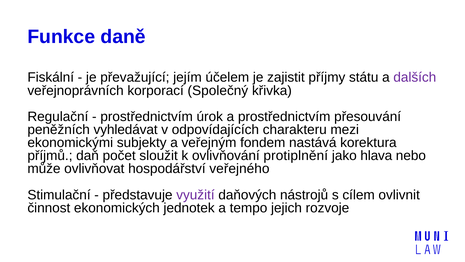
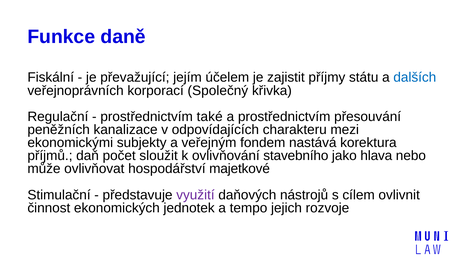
dalších colour: purple -> blue
úrok: úrok -> také
vyhledávat: vyhledávat -> kanalizace
protiplnění: protiplnění -> stavebního
veřejného: veřejného -> majetkové
